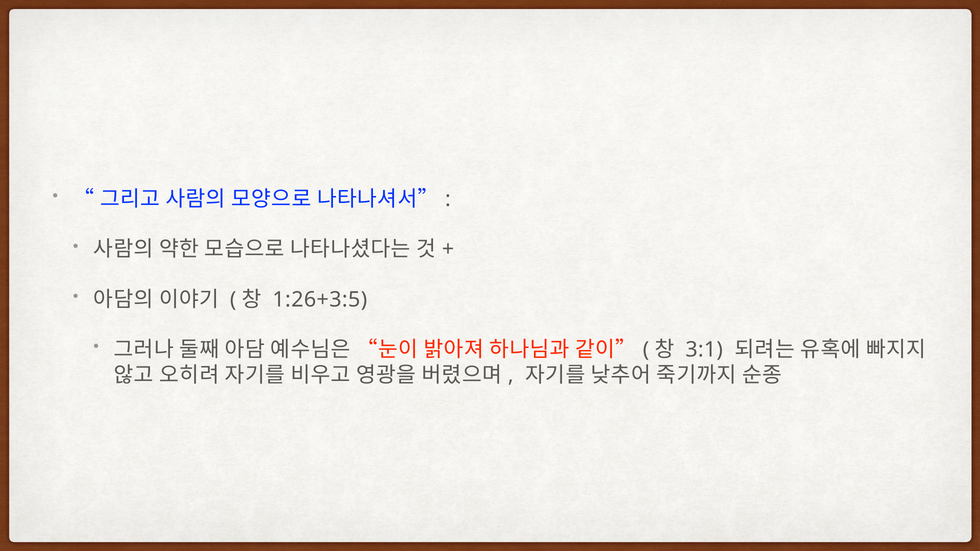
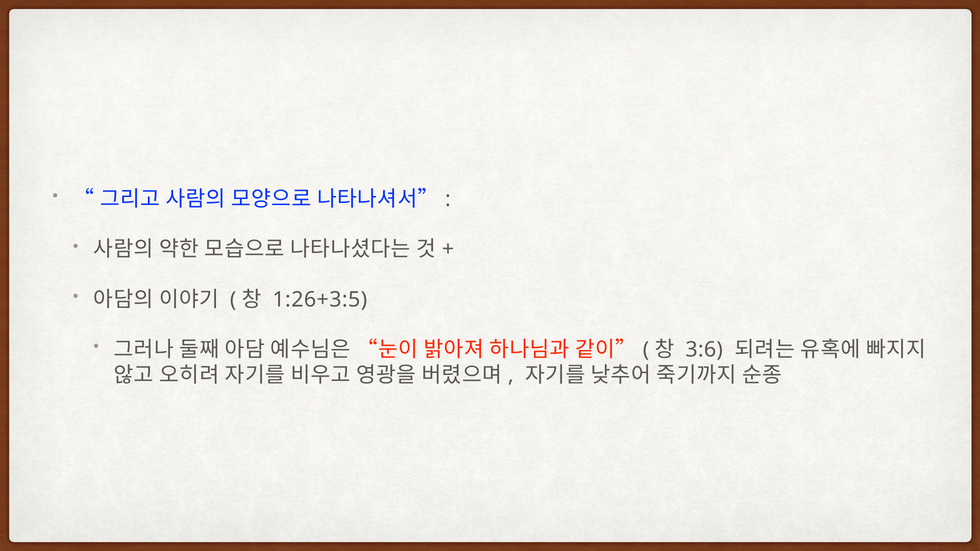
3:1: 3:1 -> 3:6
